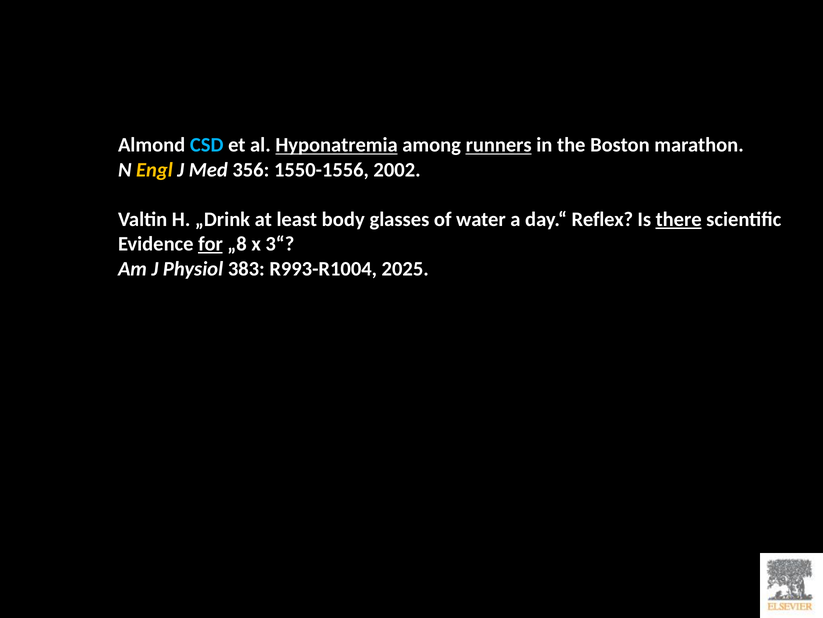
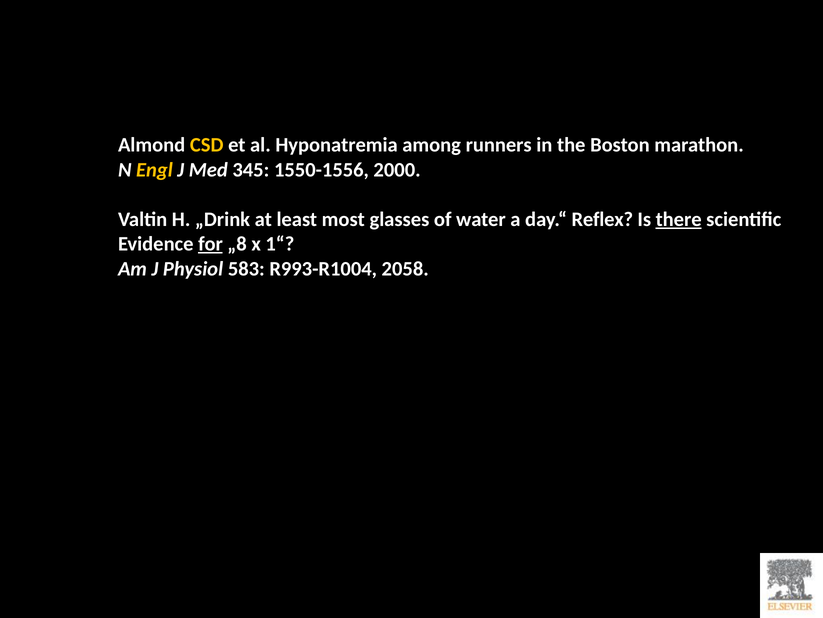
CSD colour: light blue -> yellow
Hyponatremia underline: present -> none
runners underline: present -> none
356: 356 -> 345
2002: 2002 -> 2000
body: body -> most
3“: 3“ -> 1“
383: 383 -> 583
2025: 2025 -> 2058
